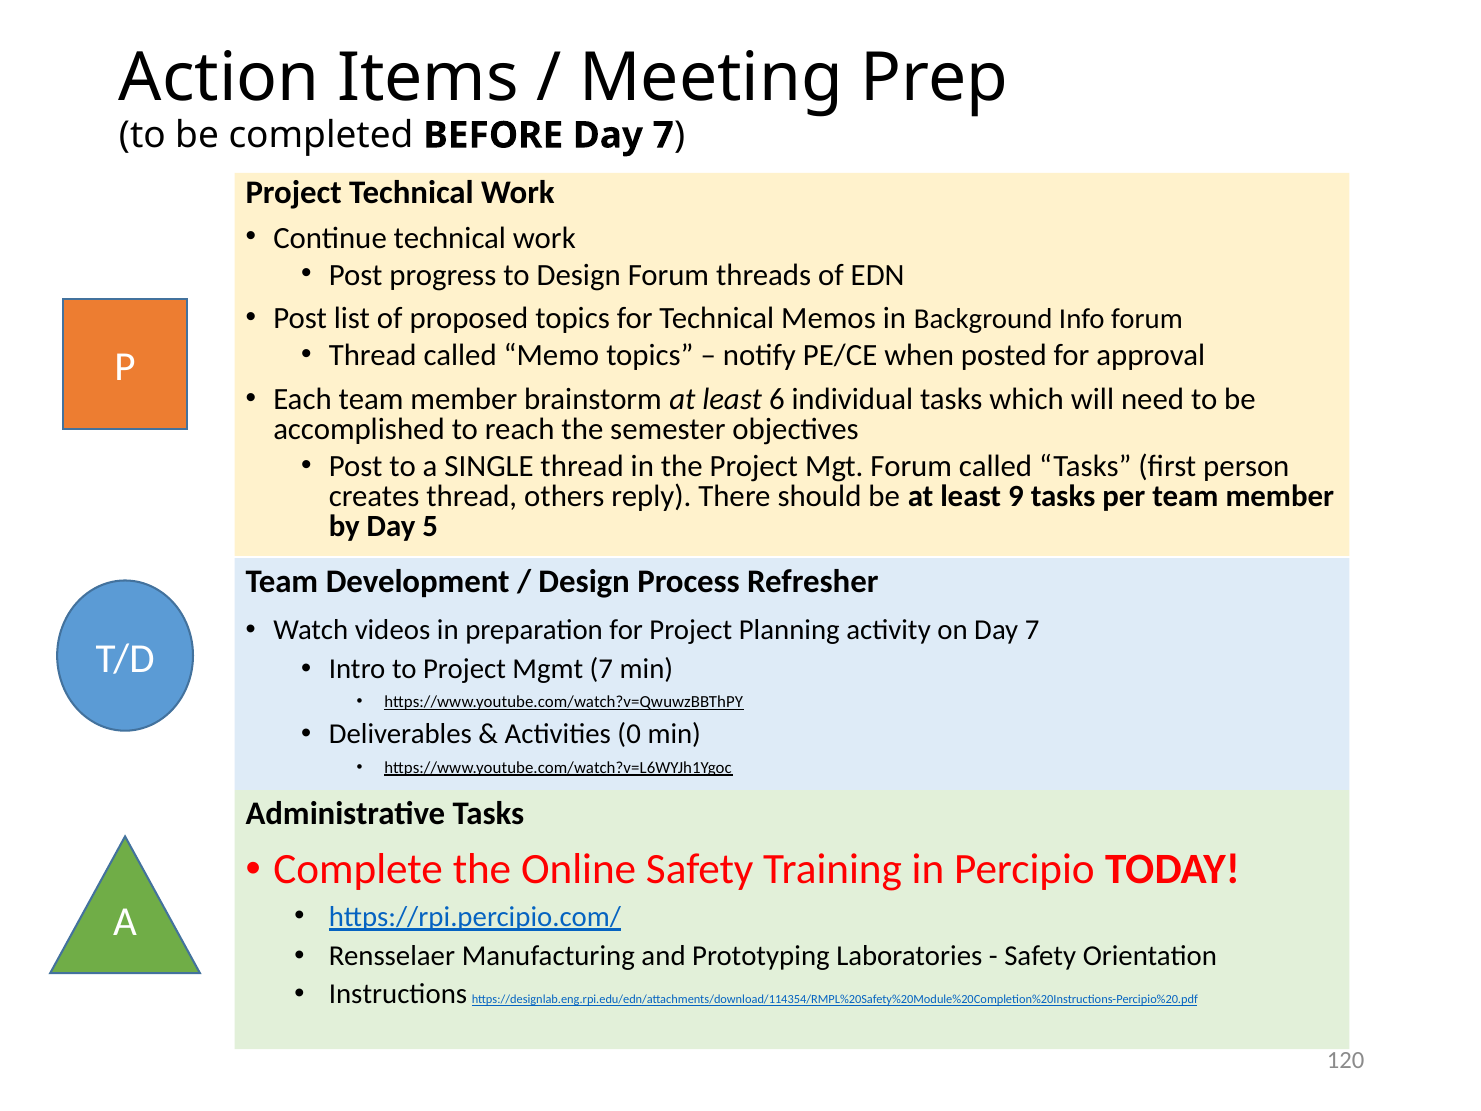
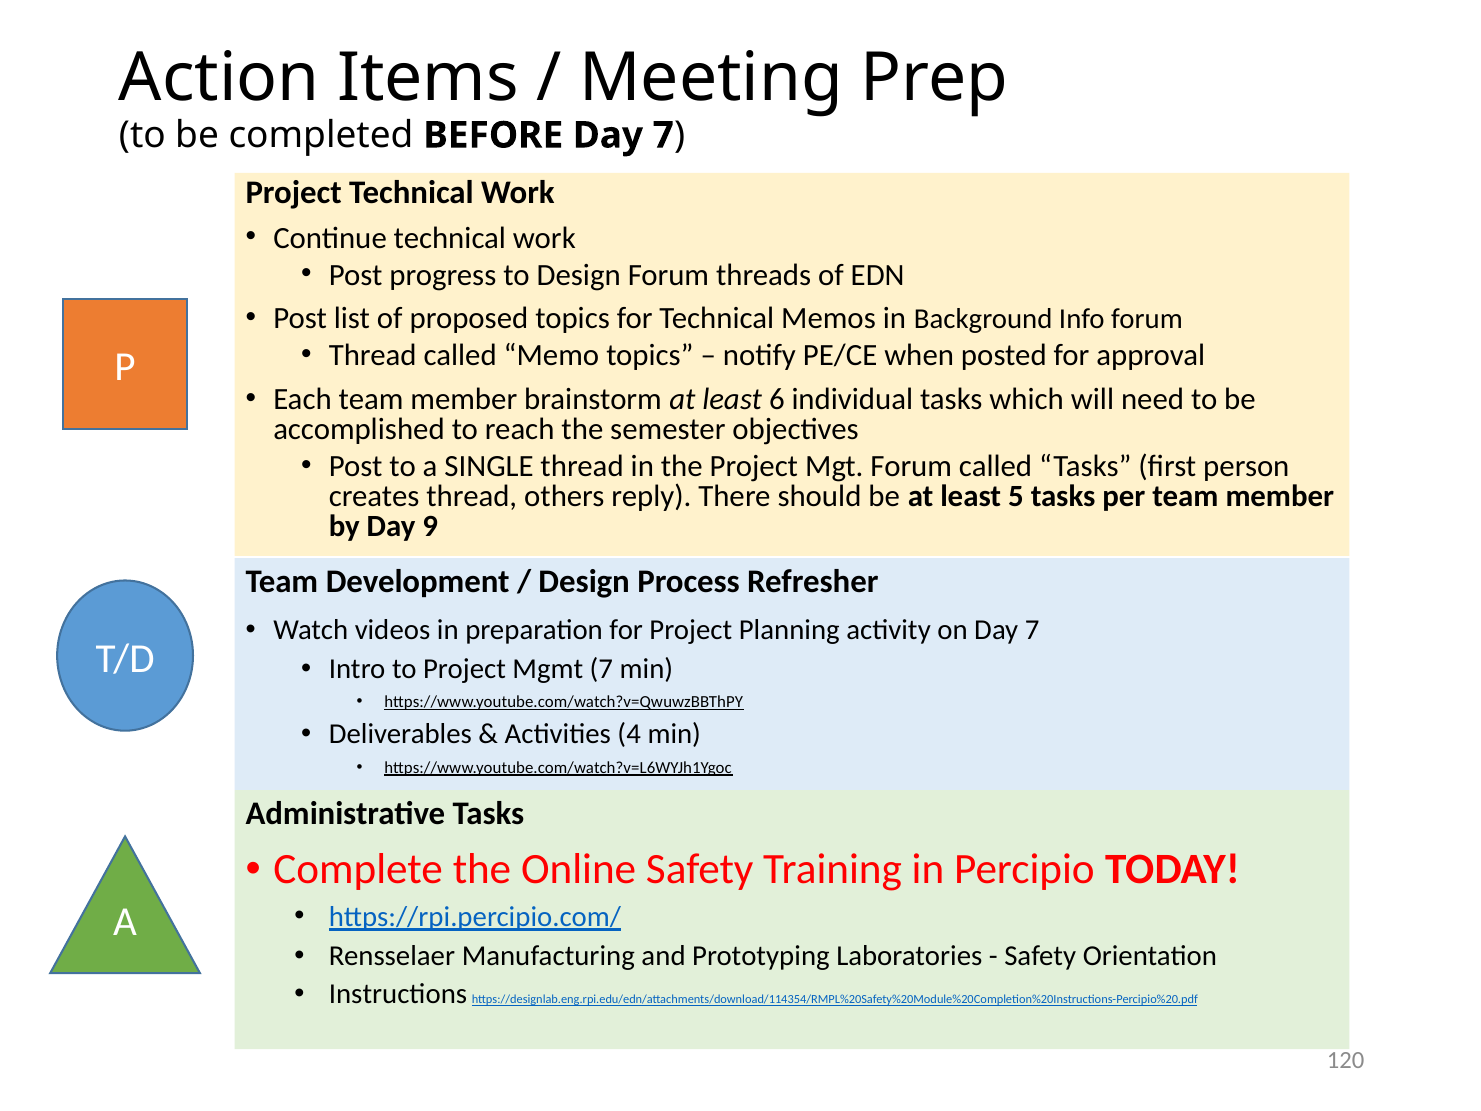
9: 9 -> 5
5: 5 -> 9
0: 0 -> 4
